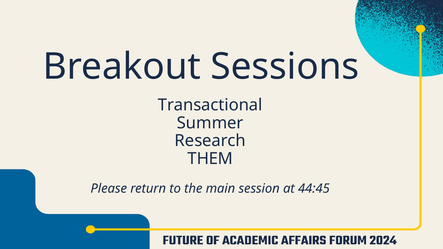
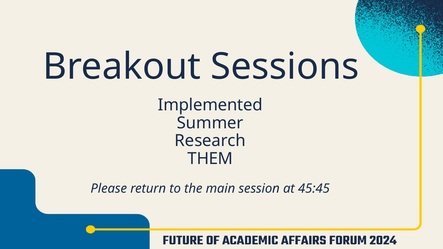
Transactional: Transactional -> Implemented
44:45: 44:45 -> 45:45
